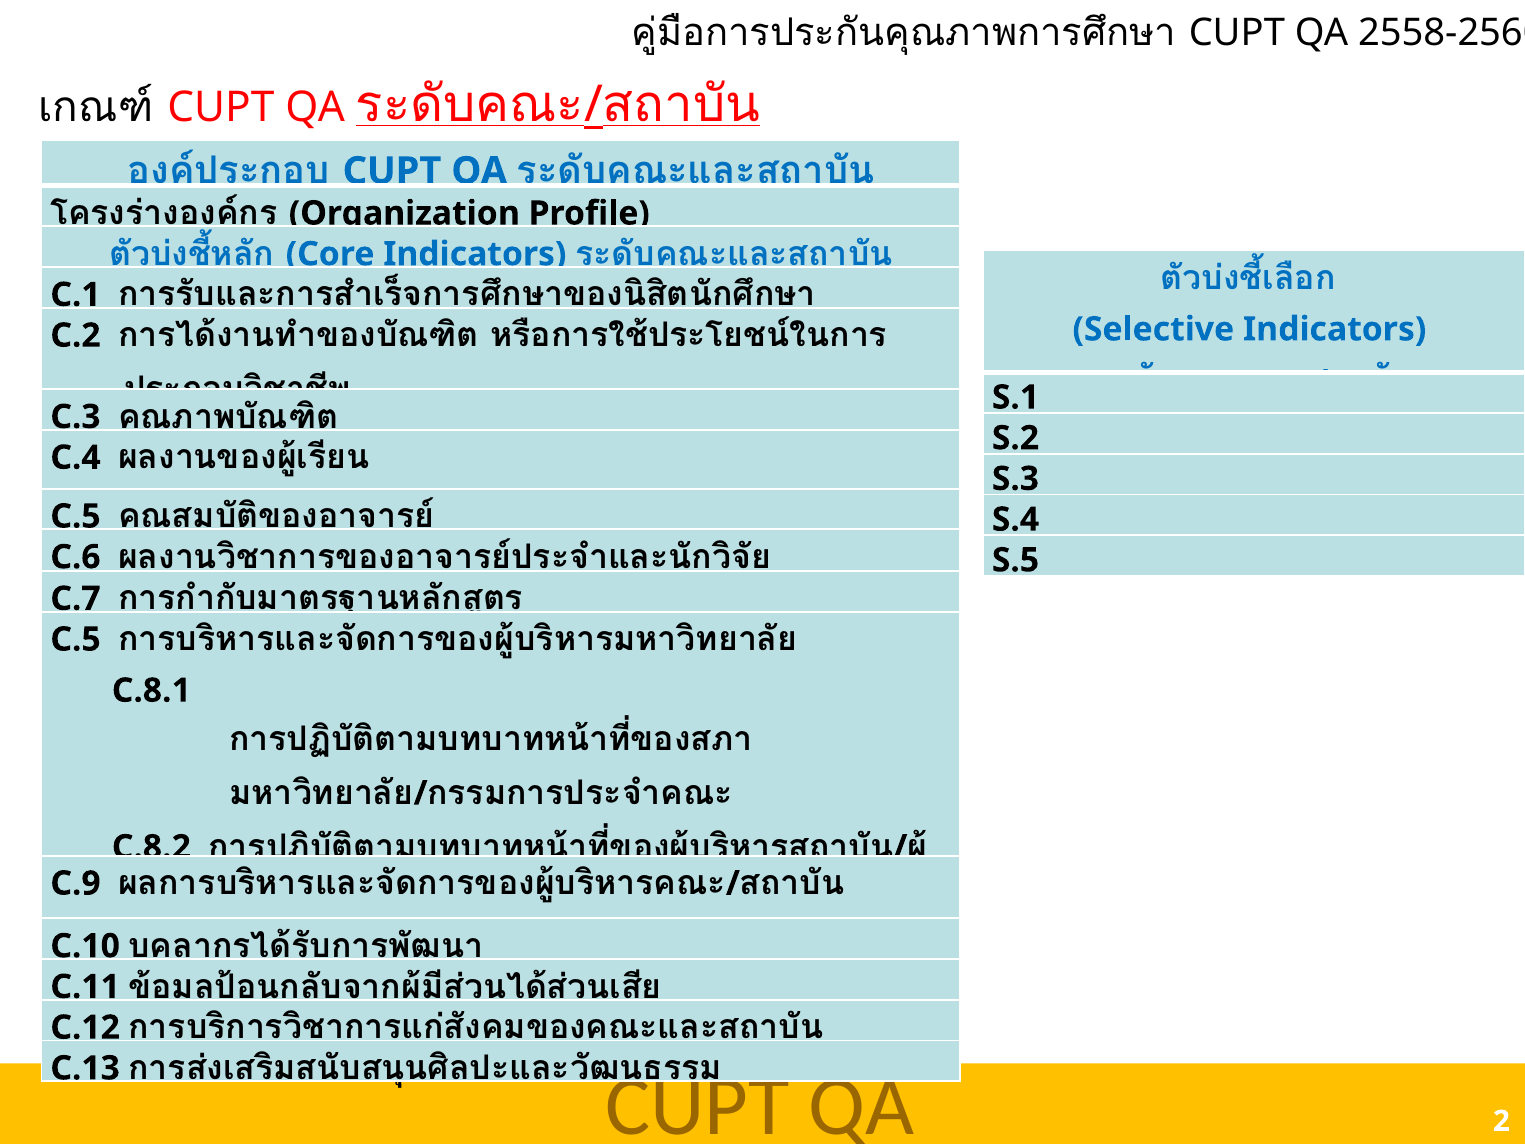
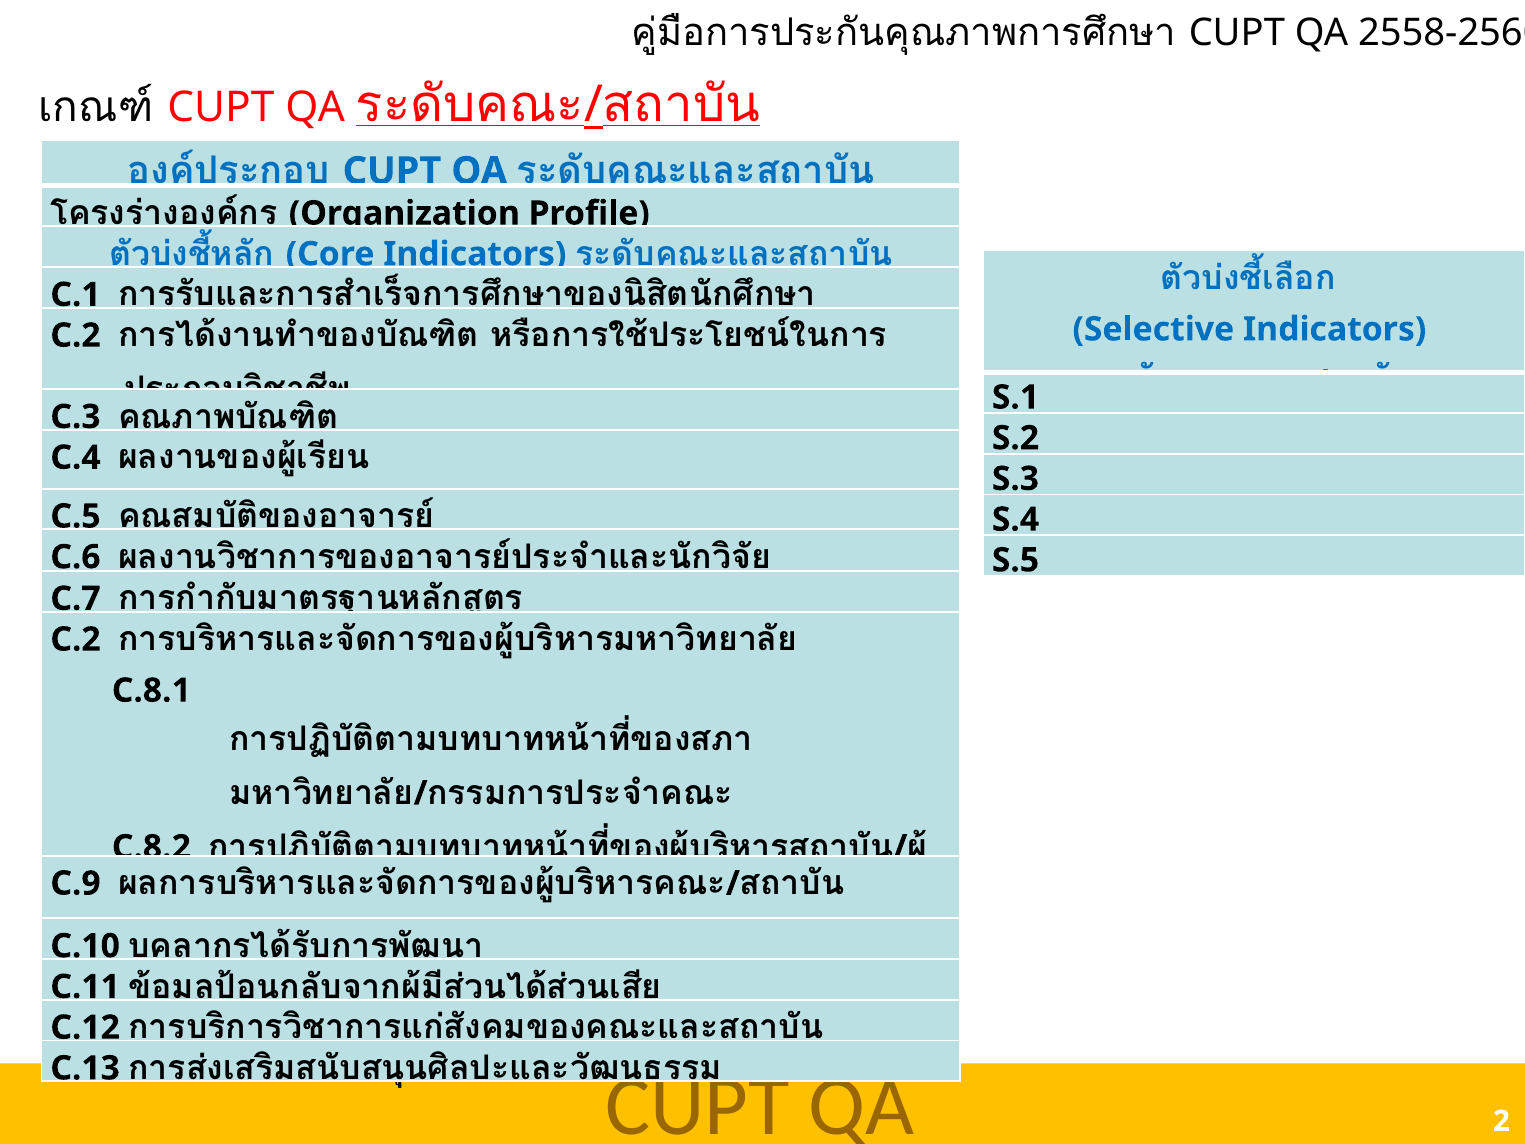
C.5 at (76, 639): C.5 -> C.2
